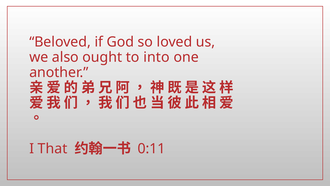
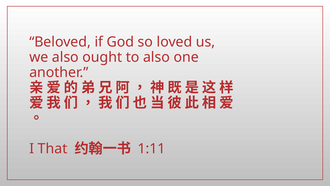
to into: into -> also
0:11: 0:11 -> 1:11
